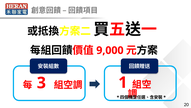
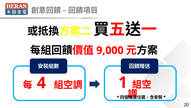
3: 3 -> 4
